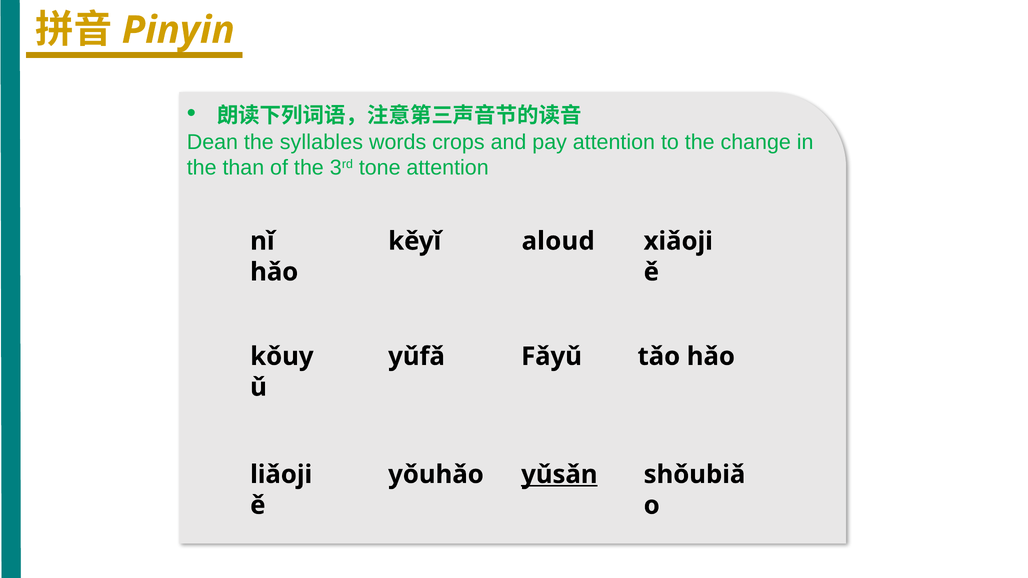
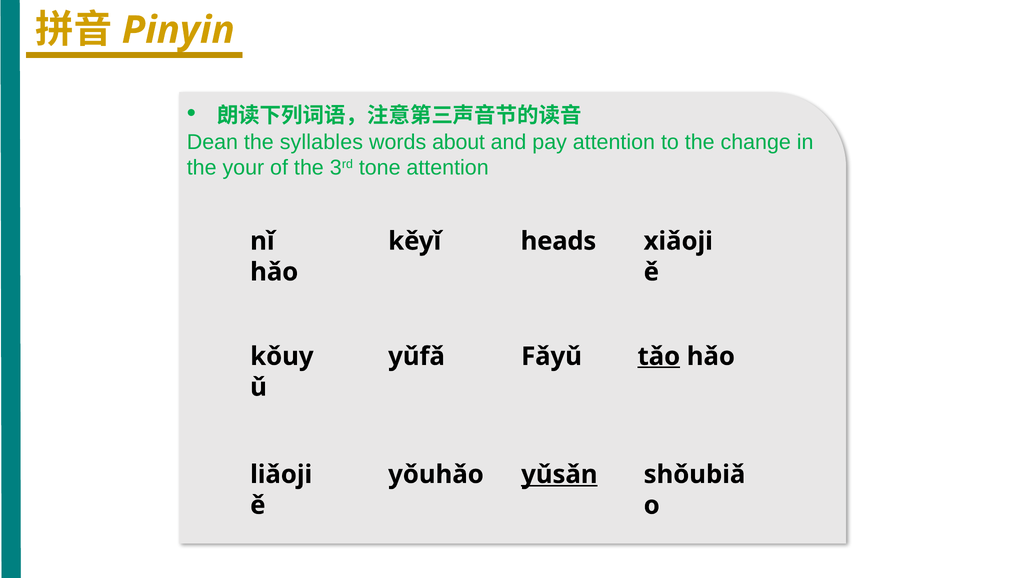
crops: crops -> about
than: than -> your
aloud: aloud -> heads
tǎo underline: none -> present
